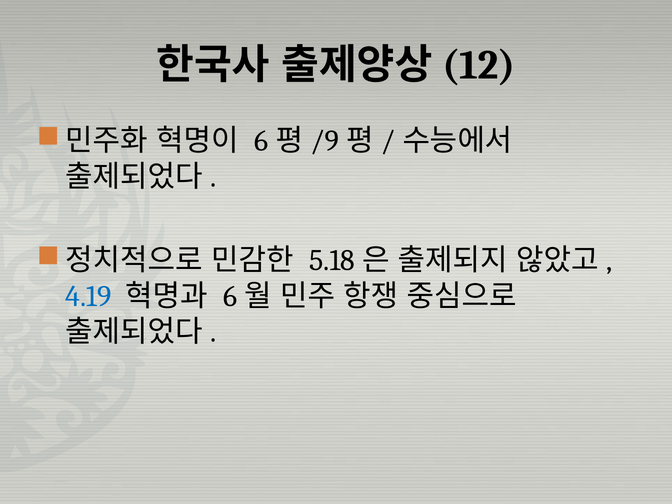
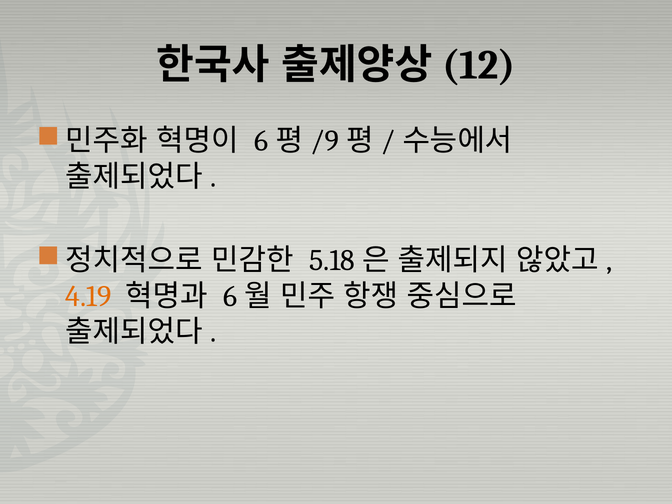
4.19 colour: blue -> orange
